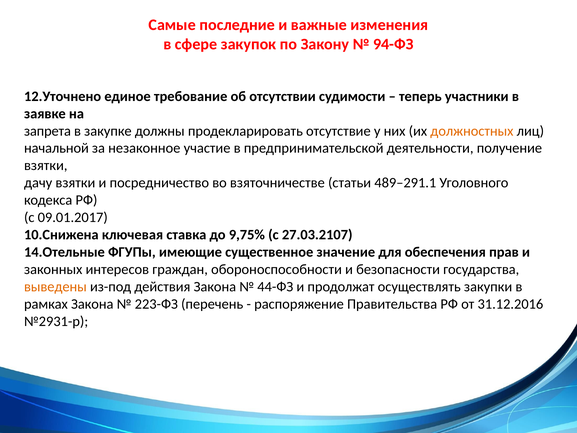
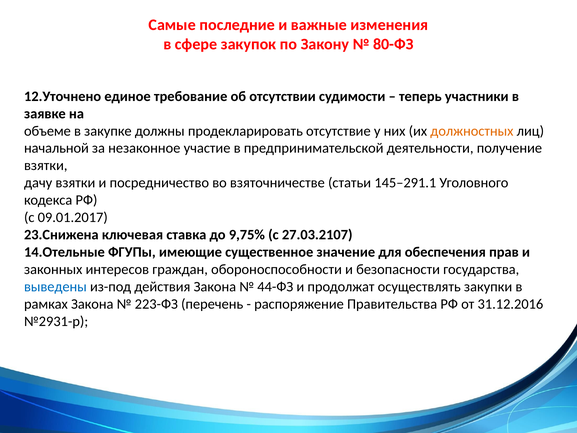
94-ФЗ: 94-ФЗ -> 80-ФЗ
запрета: запрета -> объеме
489–291.1: 489–291.1 -> 145–291.1
10.Снижена: 10.Снижена -> 23.Снижена
выведены colour: orange -> blue
